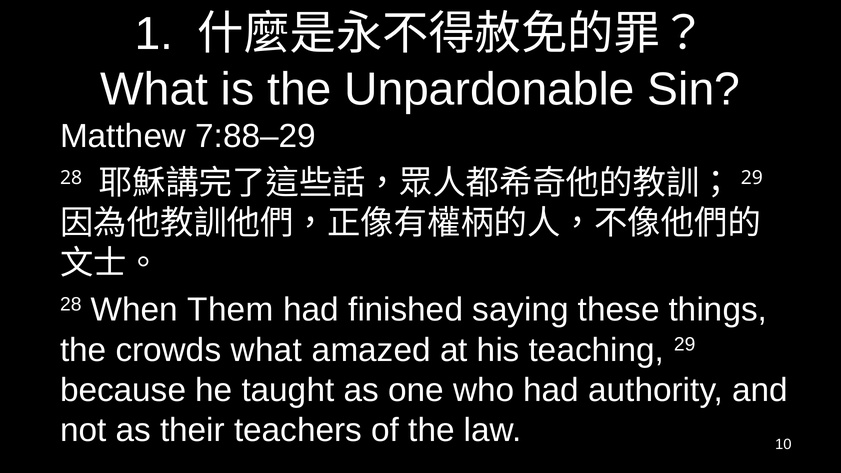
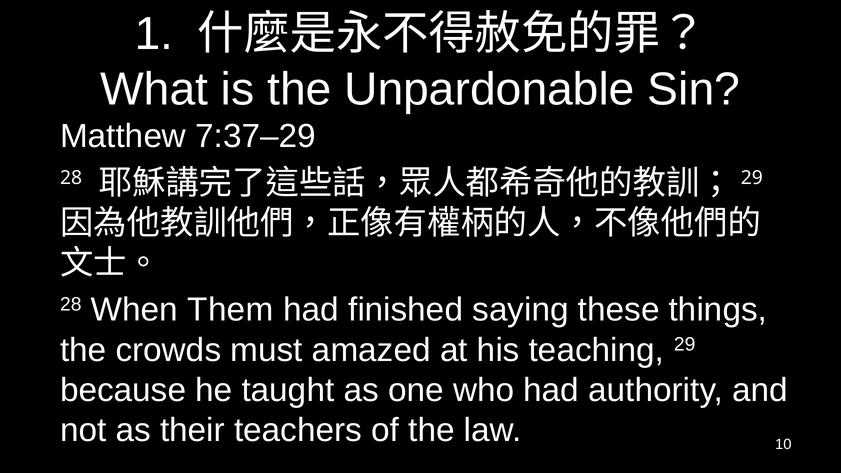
7:88–29: 7:88–29 -> 7:37–29
crowds what: what -> must
